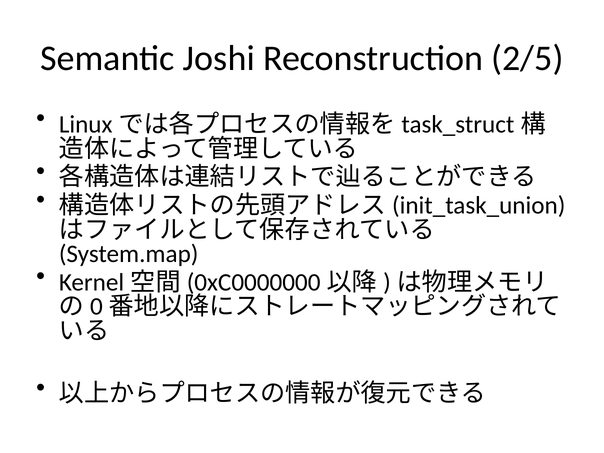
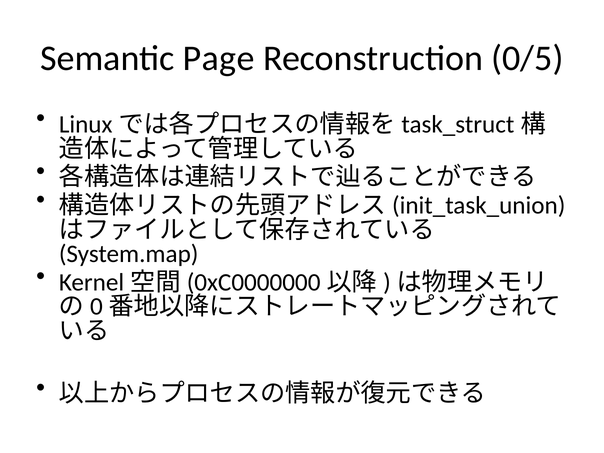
Joshi: Joshi -> Page
2/5: 2/5 -> 0/5
